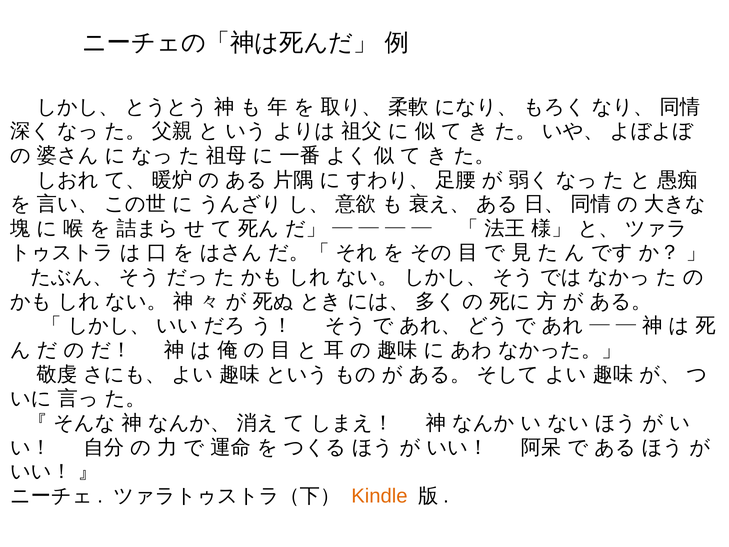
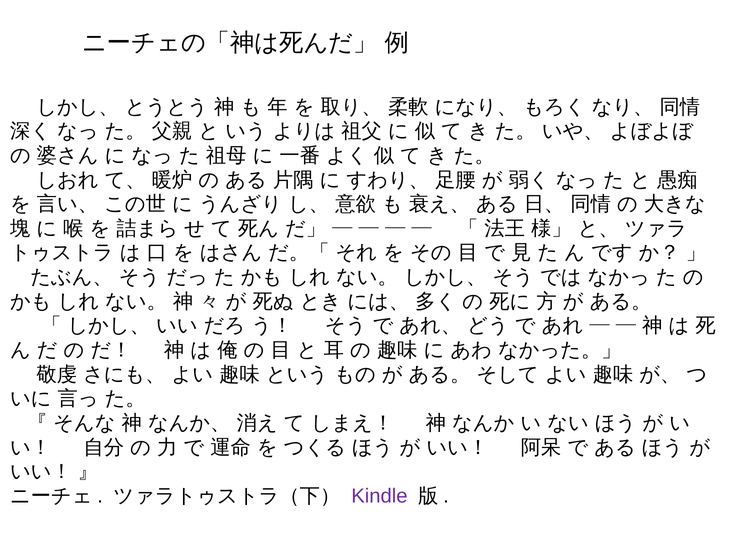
Kindle colour: orange -> purple
